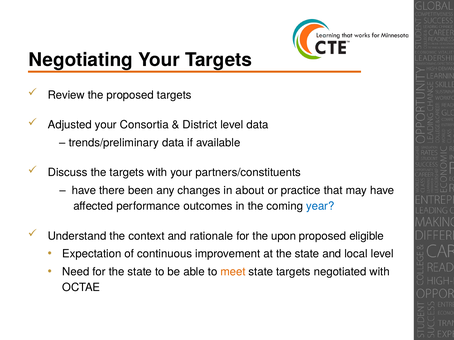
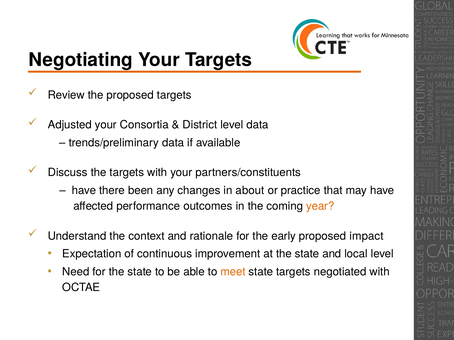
year colour: blue -> orange
upon: upon -> early
eligible: eligible -> impact
